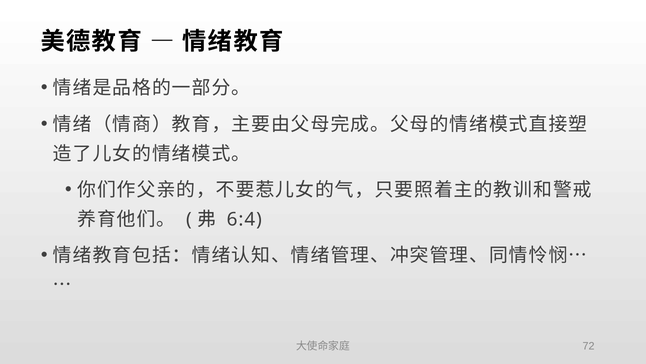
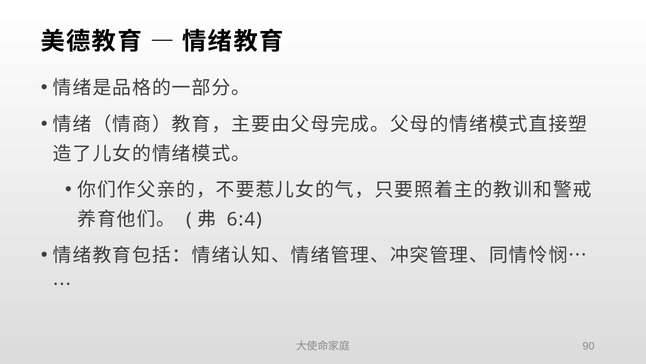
72: 72 -> 90
